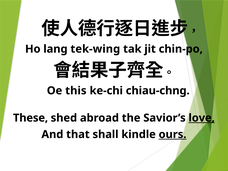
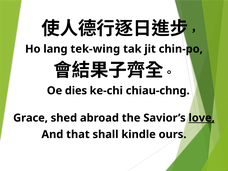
this: this -> dies
These: These -> Grace
ours underline: present -> none
